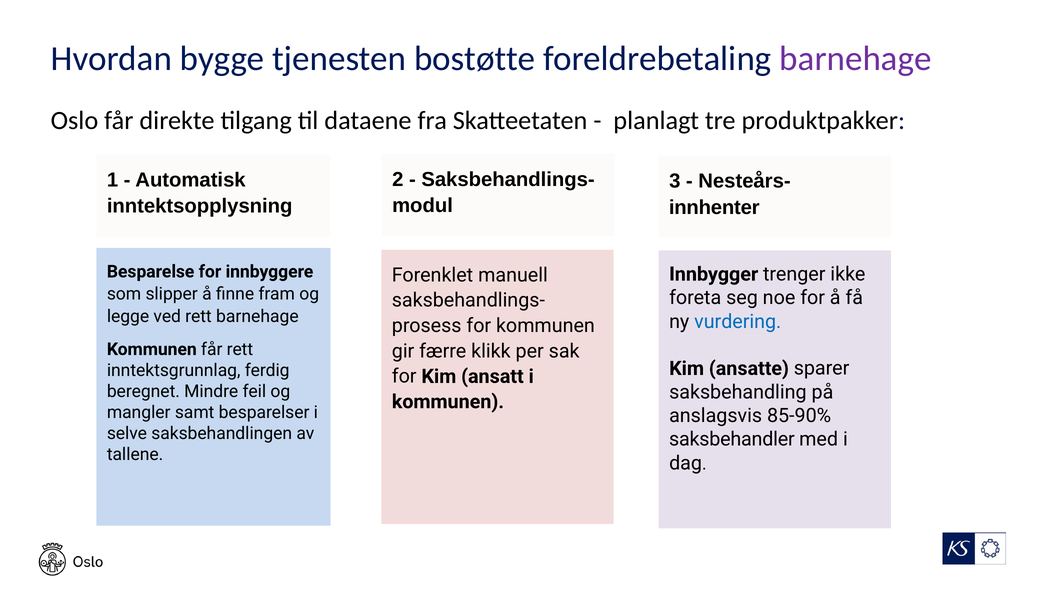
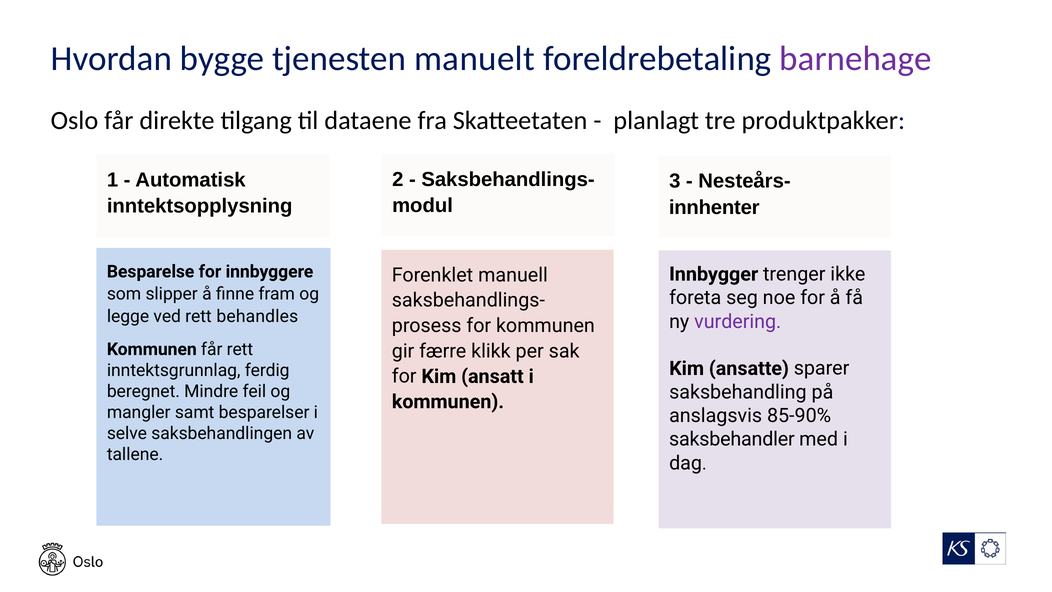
tjenesten bostøtte: bostøtte -> manuelt
barnehage at (257, 316): barnehage -> behandles
vurdering colour: blue -> purple
